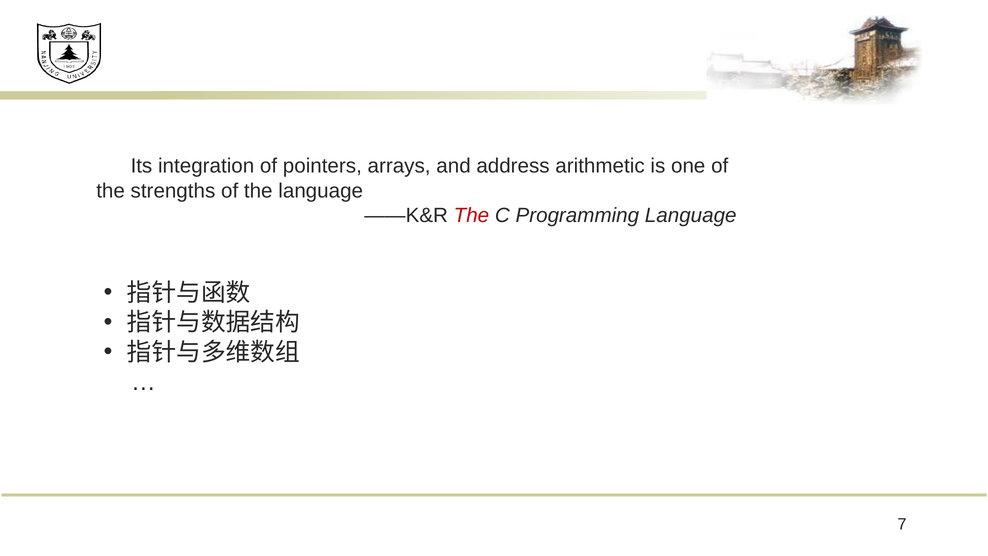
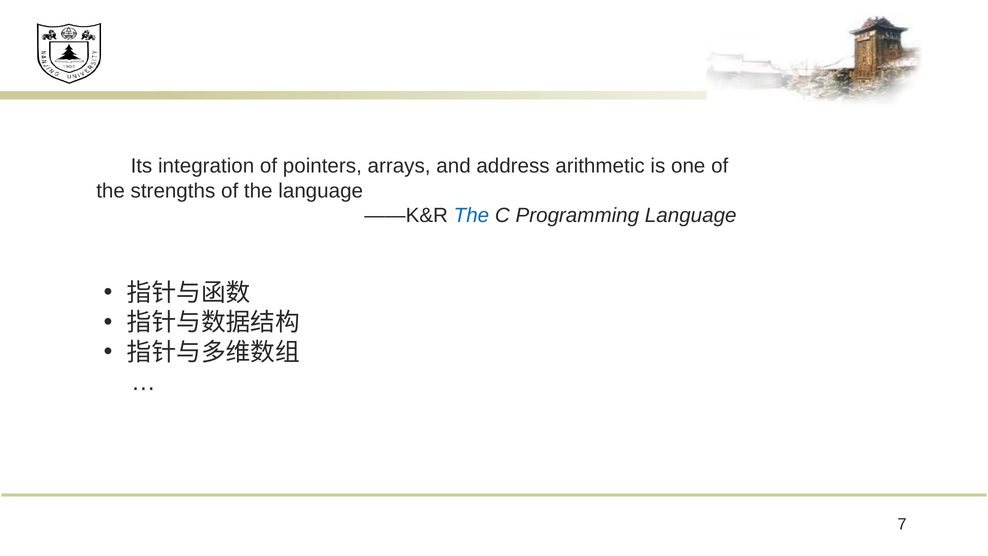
The at (471, 215) colour: red -> blue
